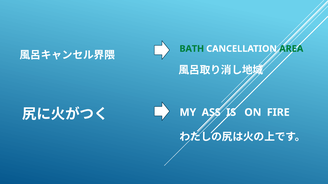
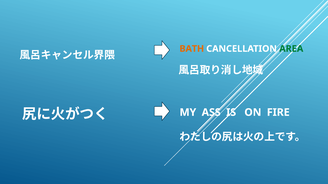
BATH colour: green -> orange
